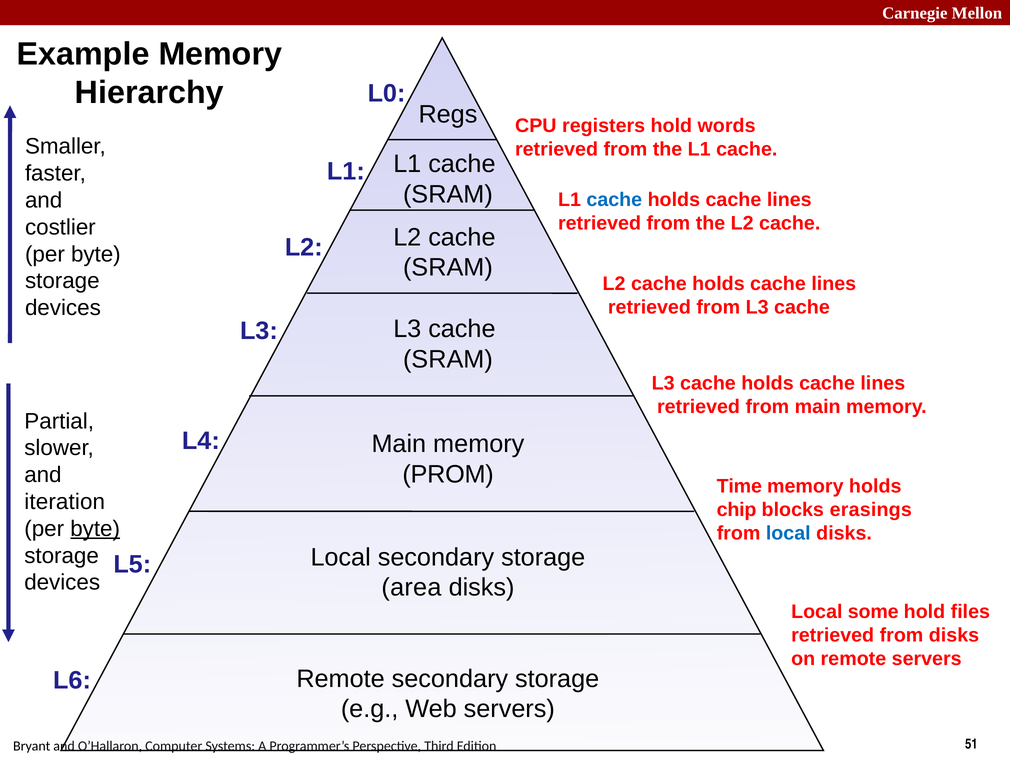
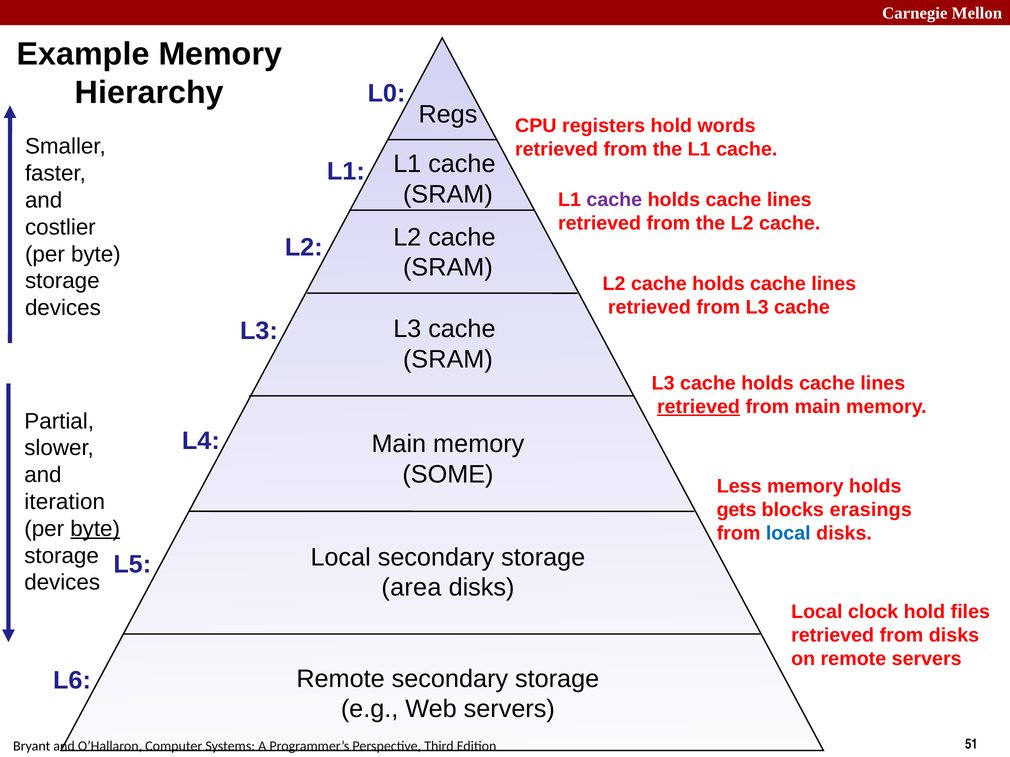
cache at (614, 200) colour: blue -> purple
retrieved at (699, 407) underline: none -> present
PROM: PROM -> SOME
Time: Time -> Less
chip: chip -> gets
some: some -> clock
